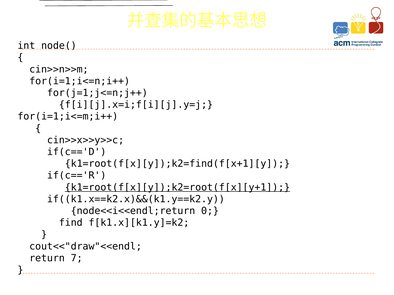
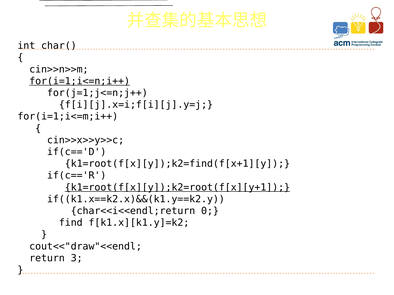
node(: node( -> char(
for(i=1;i<=n;i++ underline: none -> present
node<<i<<endl;return: node<<i<<endl;return -> char<<i<<endl;return
7: 7 -> 3
